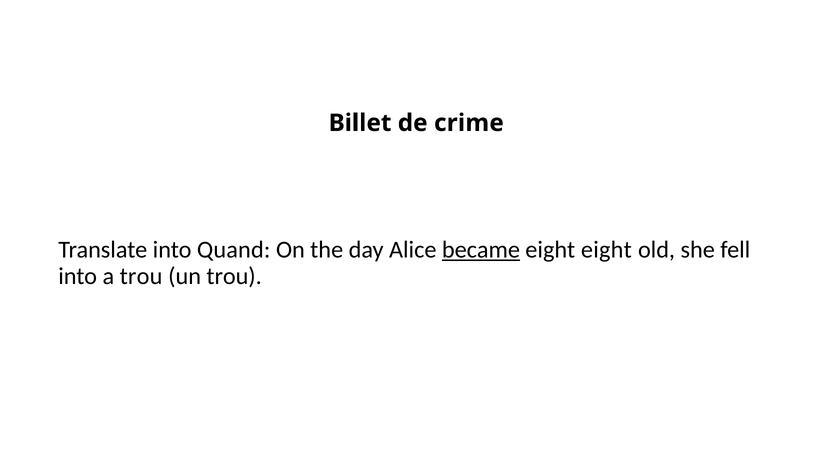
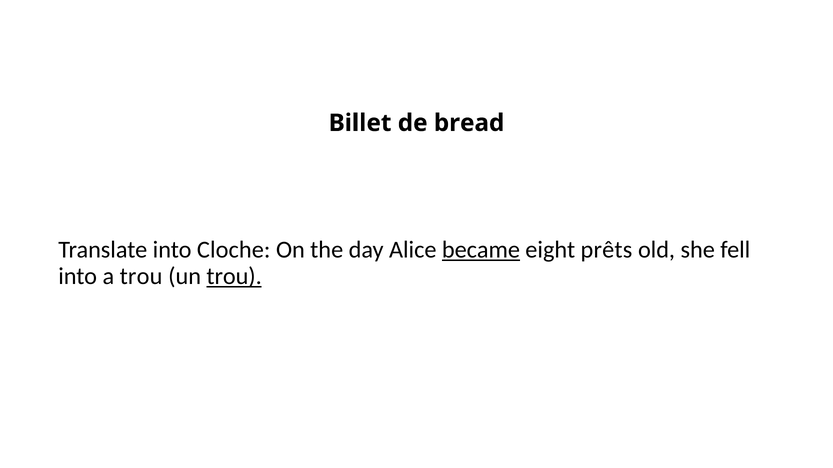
crime: crime -> bread
Quand: Quand -> Cloche
eight eight: eight -> prêts
trou at (234, 276) underline: none -> present
